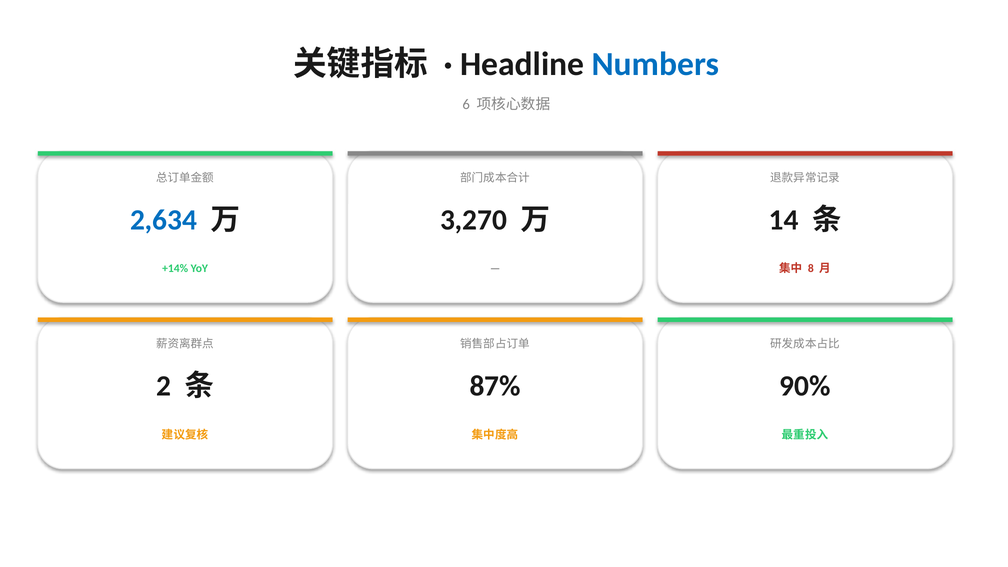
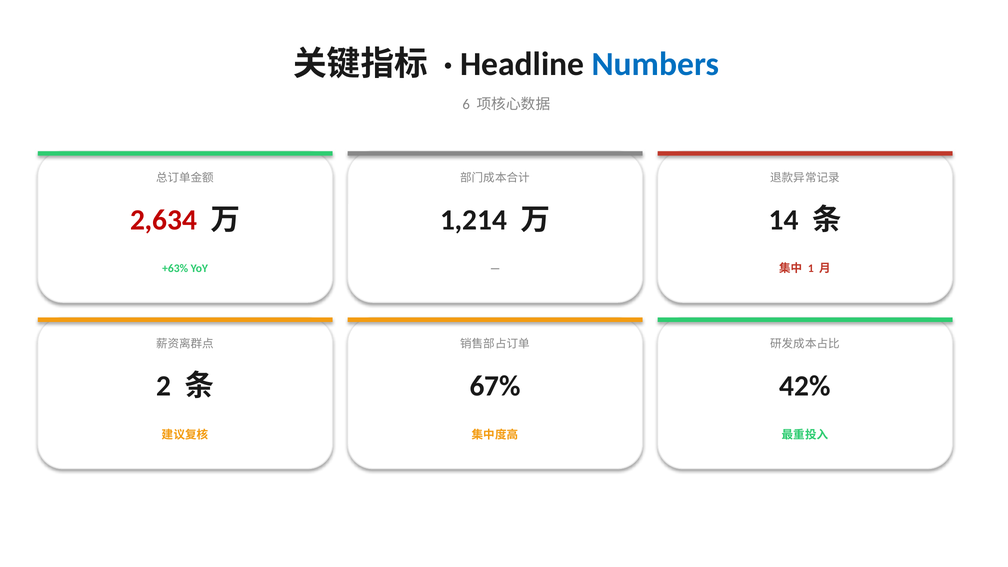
2,634 colour: blue -> red
3,270: 3,270 -> 1,214
+14%: +14% -> +63%
8: 8 -> 1
87%: 87% -> 67%
90%: 90% -> 42%
